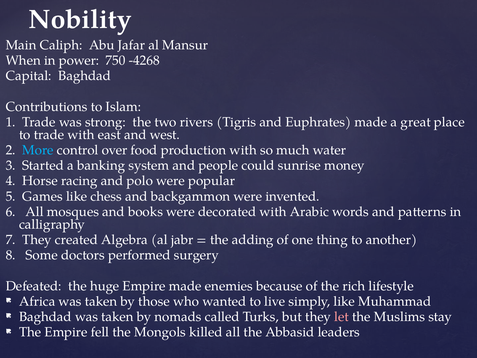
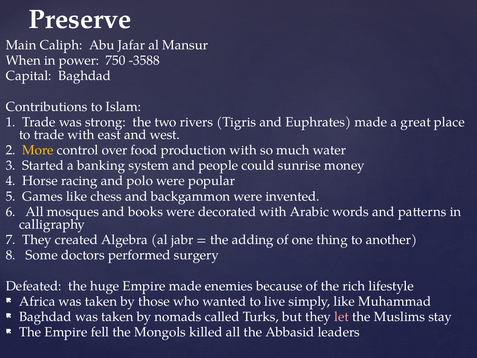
Nobility: Nobility -> Preserve
-4268: -4268 -> -3588
More colour: light blue -> yellow
